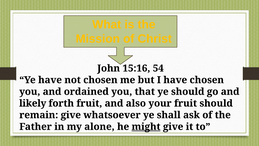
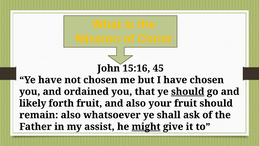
54: 54 -> 45
should at (188, 91) underline: none -> present
remain give: give -> also
alone: alone -> assist
